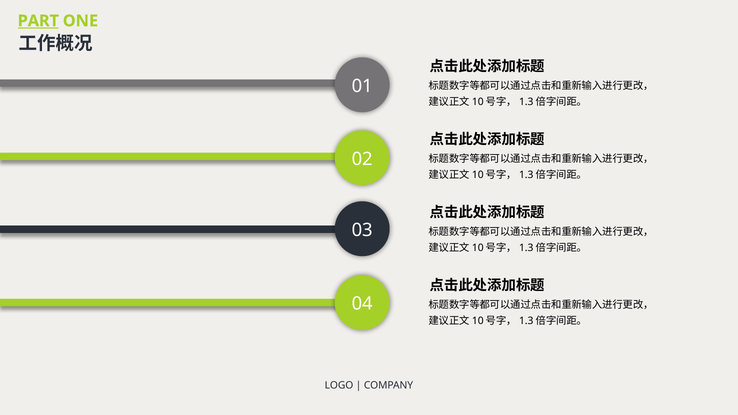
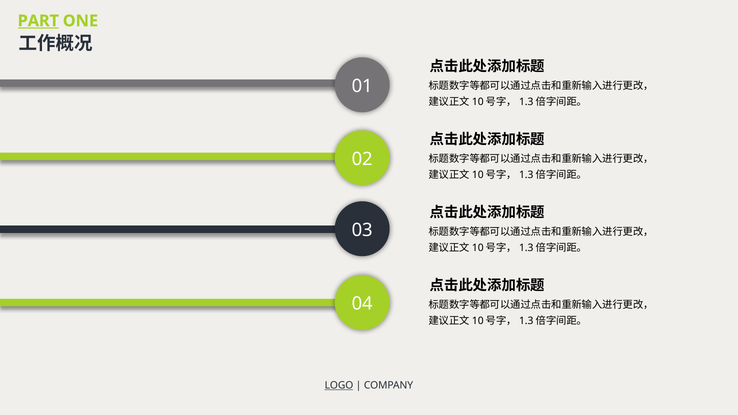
LOGO underline: none -> present
